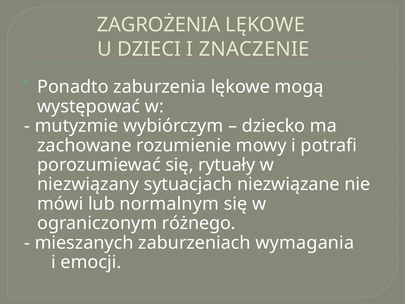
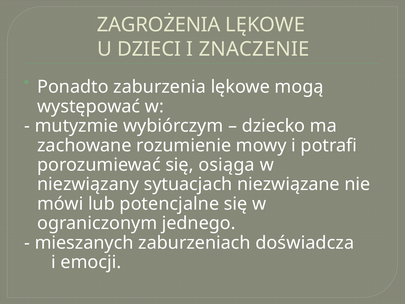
rytuały: rytuały -> osiąga
normalnym: normalnym -> potencjalne
różnego: różnego -> jednego
wymagania: wymagania -> doświadcza
